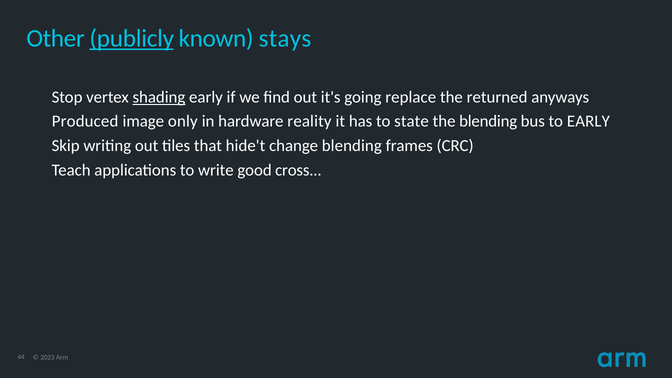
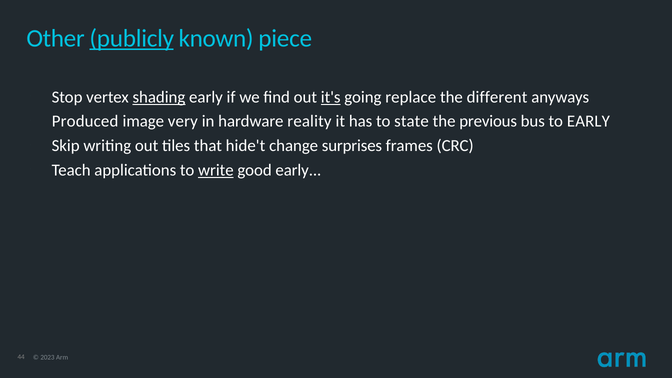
stays: stays -> piece
it's underline: none -> present
returned: returned -> different
only: only -> very
the blending: blending -> previous
change blending: blending -> surprises
write underline: none -> present
good cross: cross -> early
